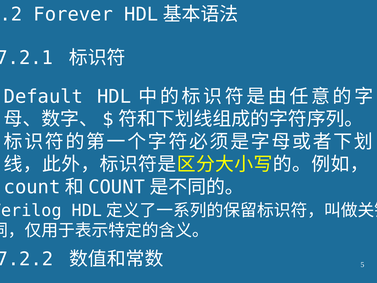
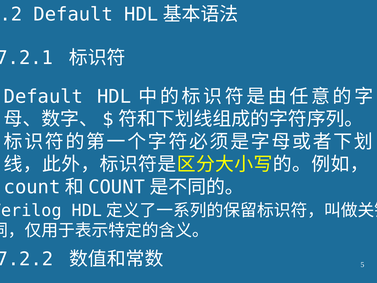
Forever at (73, 14): Forever -> Default
